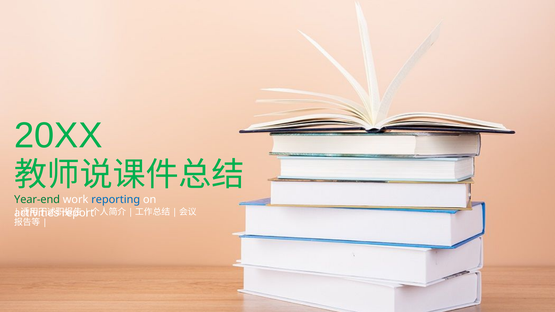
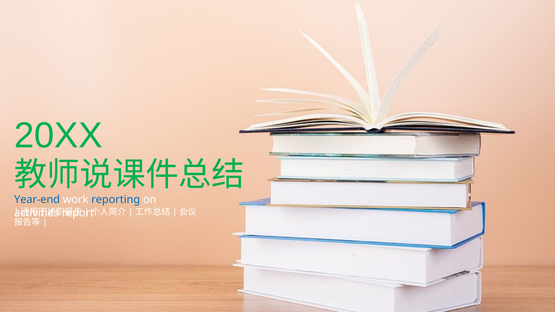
Year-end colour: green -> blue
